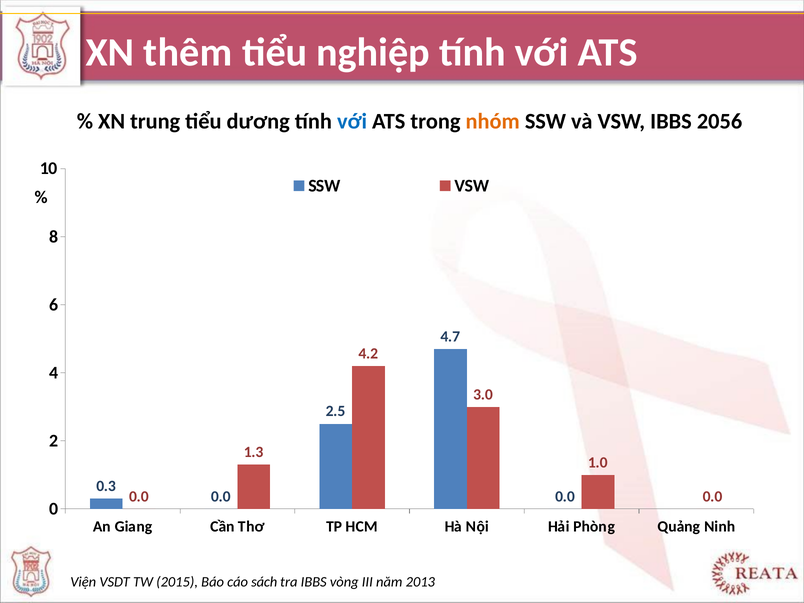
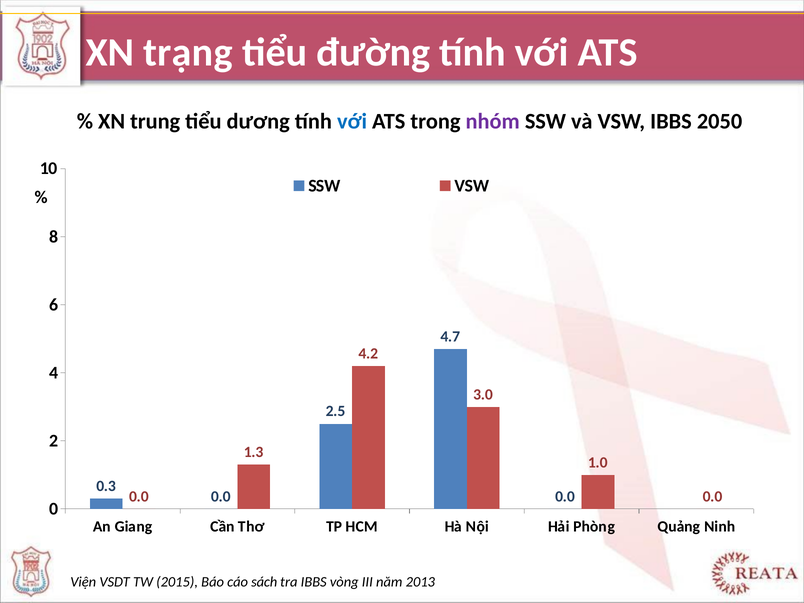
thêm: thêm -> trạng
nghiệp: nghiệp -> đường
nhóm colour: orange -> purple
2056: 2056 -> 2050
